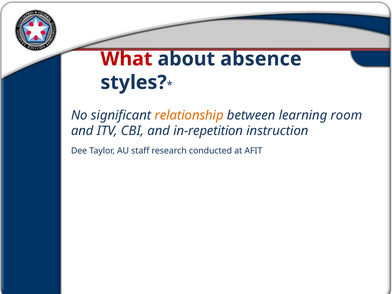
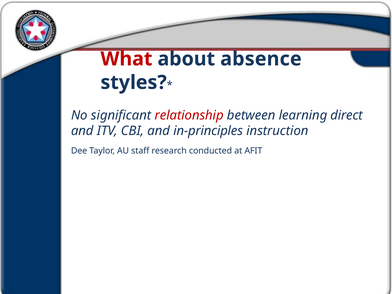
relationship colour: orange -> red
room: room -> direct
in-repetition: in-repetition -> in-principles
